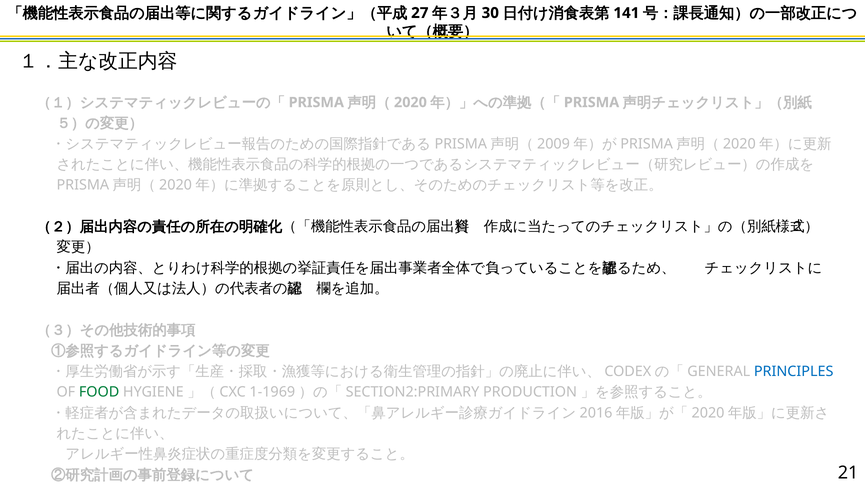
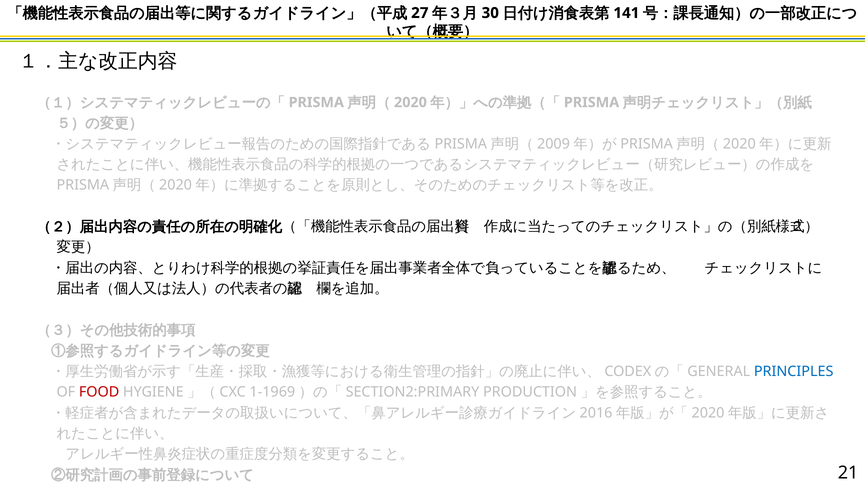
FOOD colour: green -> red
